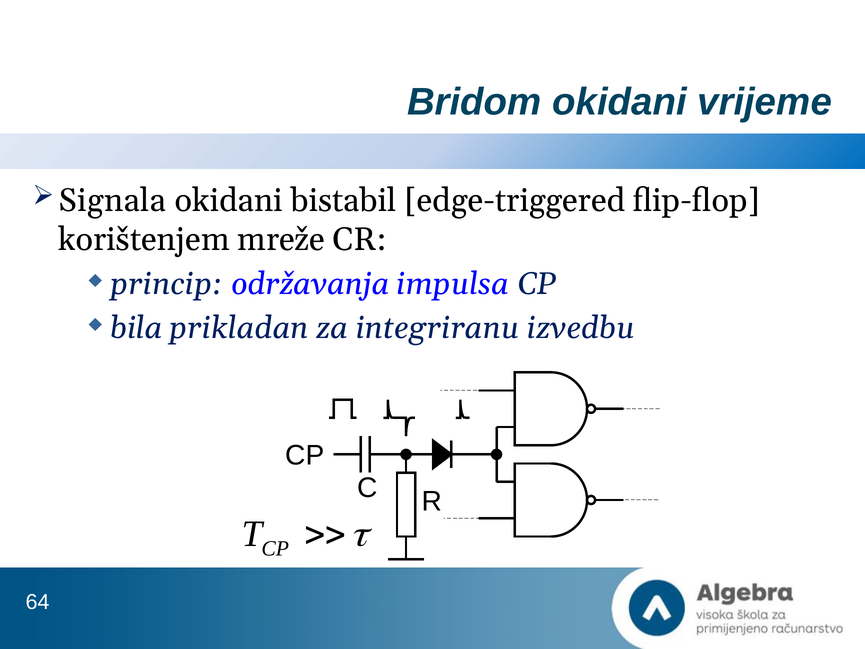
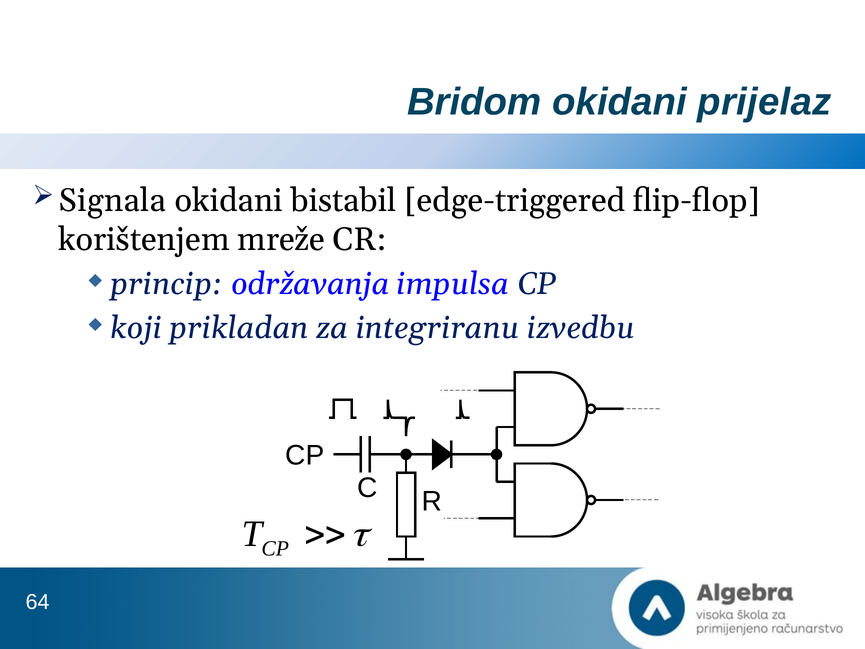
vrijeme: vrijeme -> prijelaz
bila: bila -> koji
